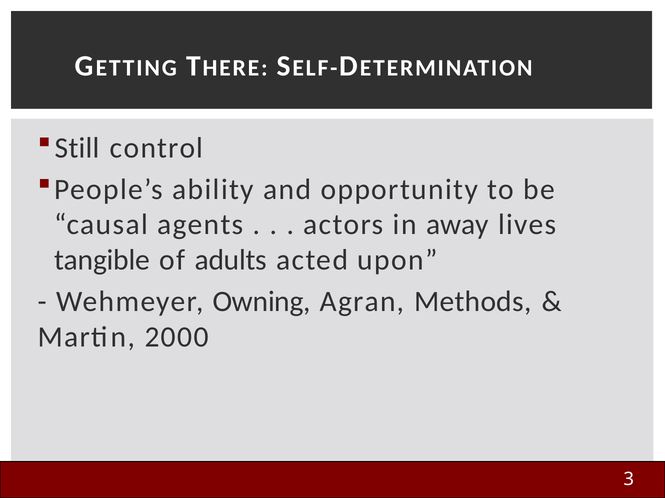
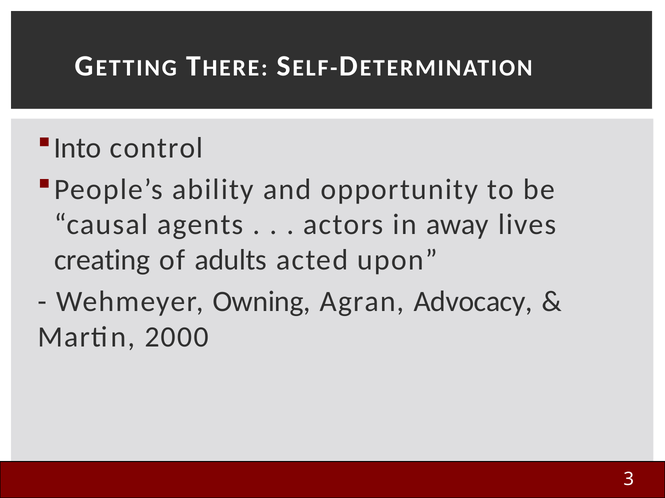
Still: Still -> Into
tangible: tangible -> creating
Methods: Methods -> Advocacy
